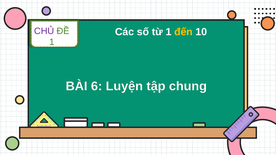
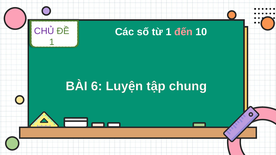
đến colour: yellow -> pink
